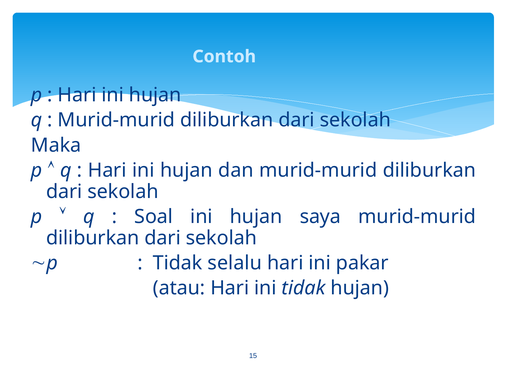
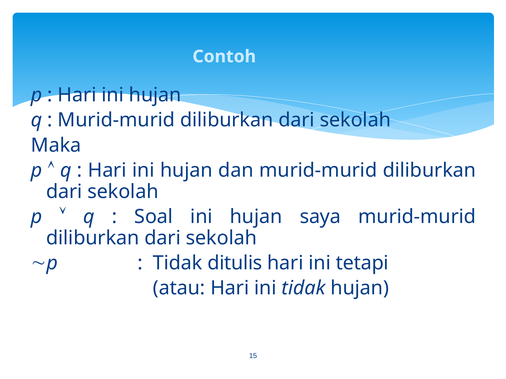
selalu: selalu -> ditulis
pakar: pakar -> tetapi
